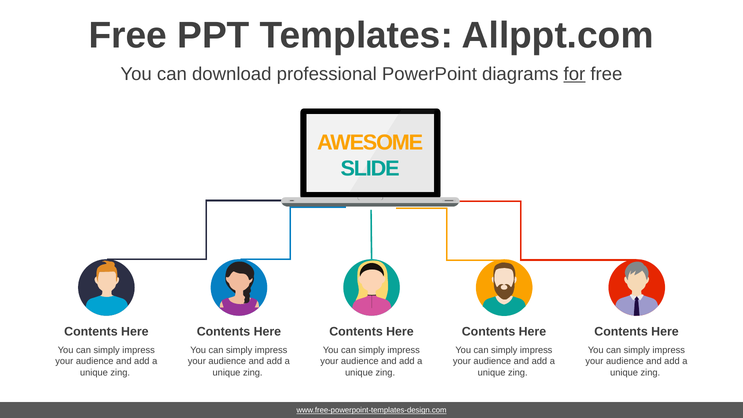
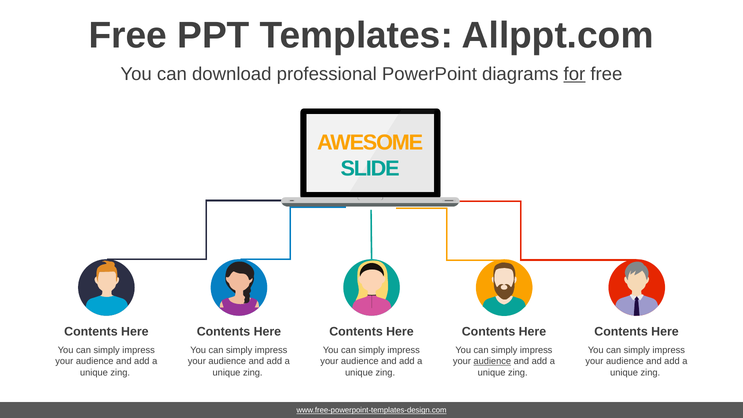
audience at (492, 361) underline: none -> present
